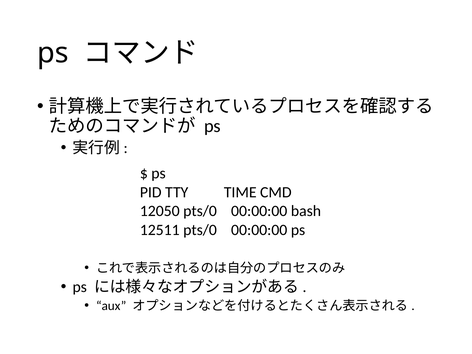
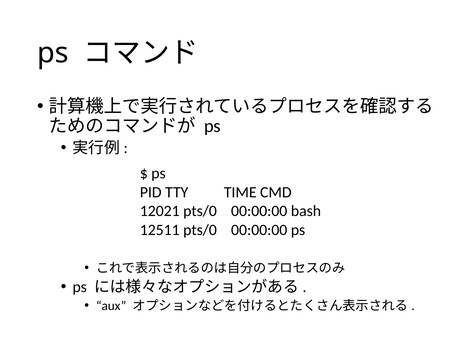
12050: 12050 -> 12021
